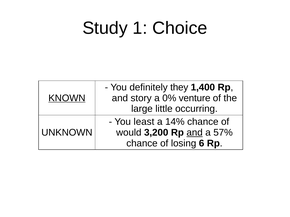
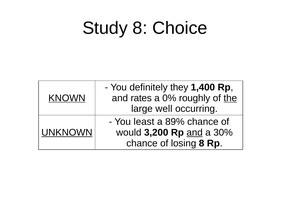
Study 1: 1 -> 8
story: story -> rates
venture: venture -> roughly
the underline: none -> present
little: little -> well
14%: 14% -> 89%
UNKNOWN underline: none -> present
57%: 57% -> 30%
losing 6: 6 -> 8
